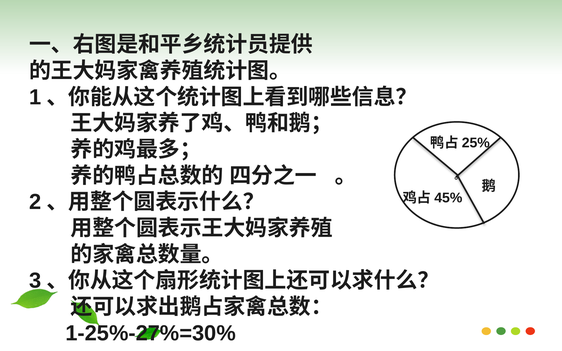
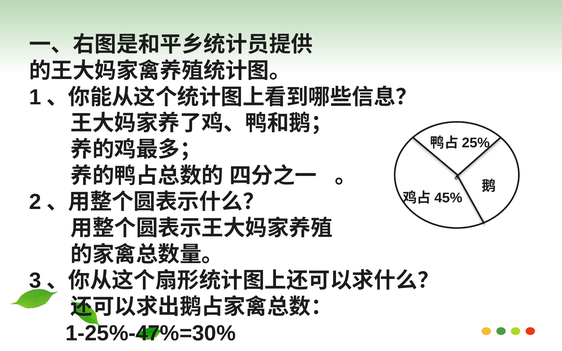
1-25%-27%=30%: 1-25%-27%=30% -> 1-25%-47%=30%
